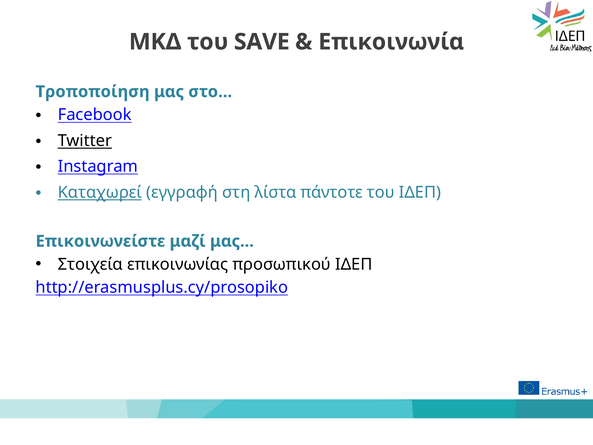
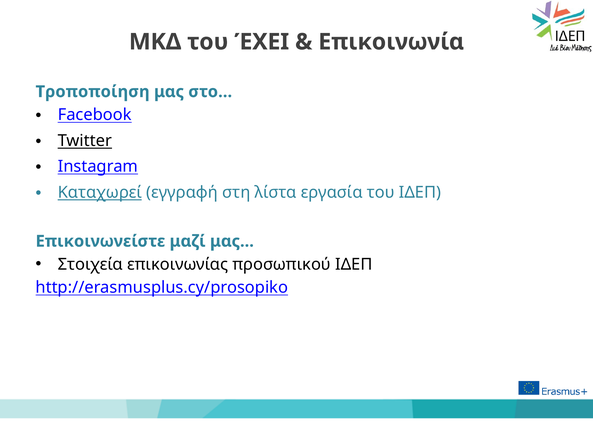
SAVE: SAVE -> ΈΧΕΙ
πάντοτε: πάντοτε -> εργασία
